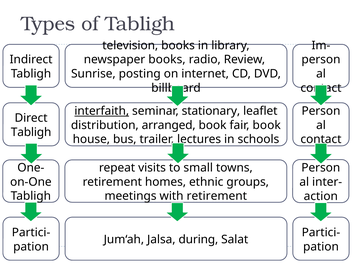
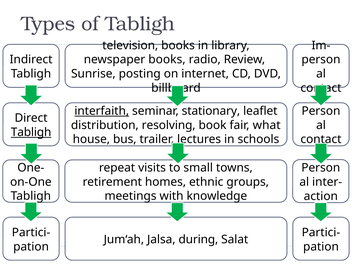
arranged: arranged -> resolving
fair book: book -> what
Tabligh at (31, 132) underline: none -> present
retirement at (217, 196): retirement -> knowledge
